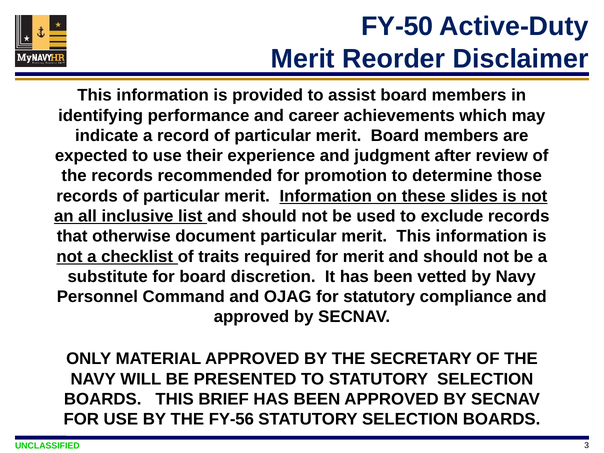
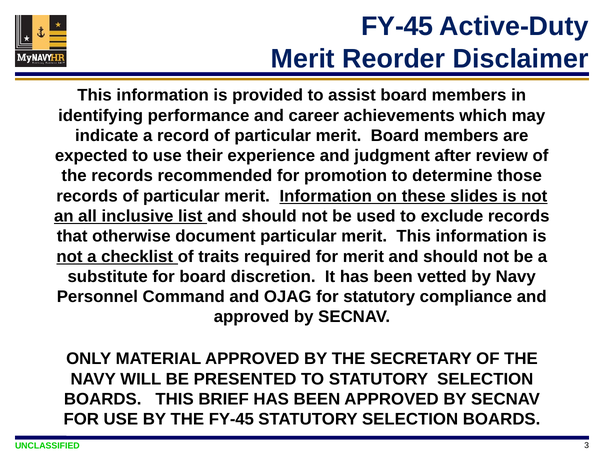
FY-50 at (397, 27): FY-50 -> FY-45
THE FY-56: FY-56 -> FY-45
